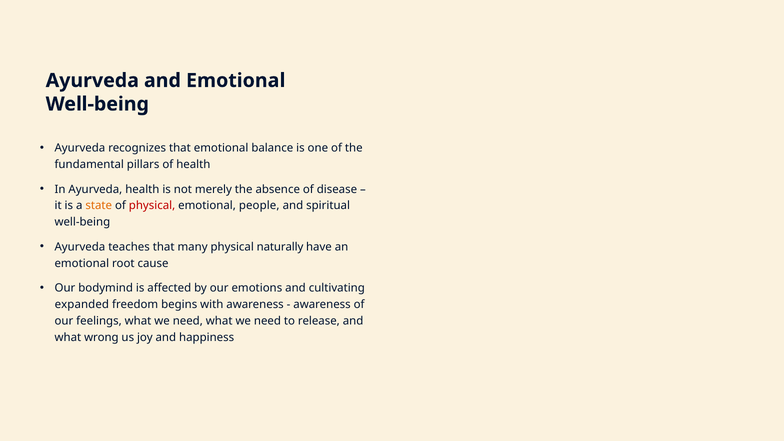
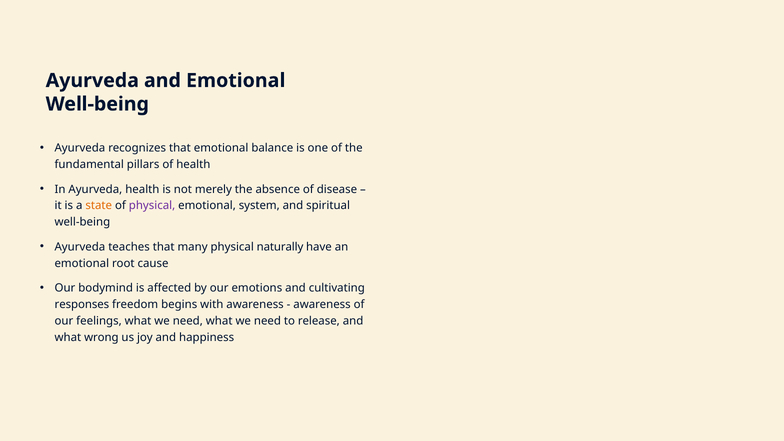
physical at (152, 206) colour: red -> purple
people: people -> system
expanded: expanded -> responses
